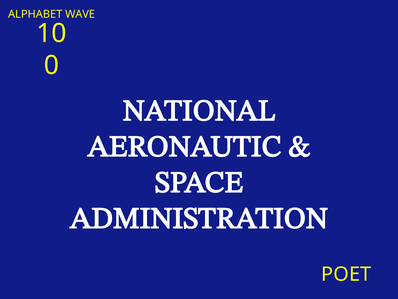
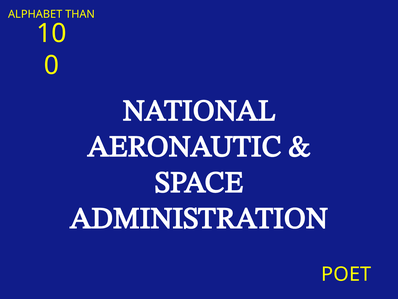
WAVE: WAVE -> THAN
